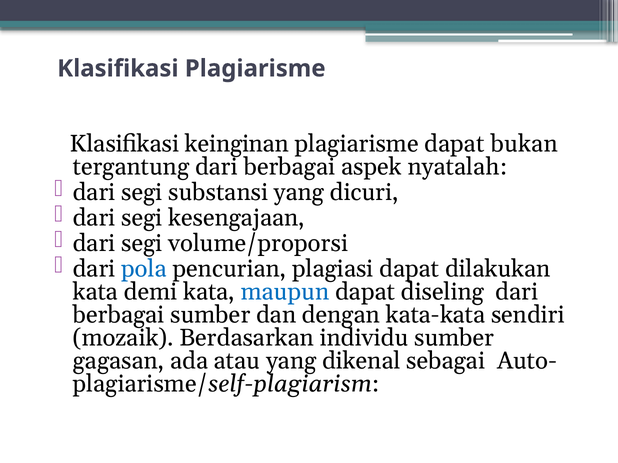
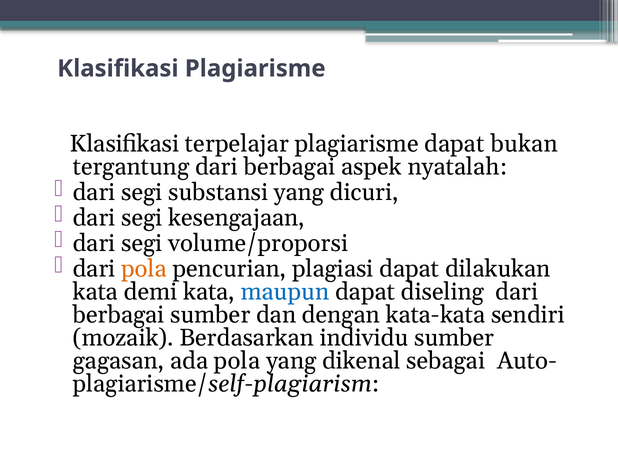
keinginan: keinginan -> terpelajar
pola at (144, 269) colour: blue -> orange
ada atau: atau -> pola
